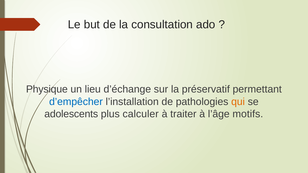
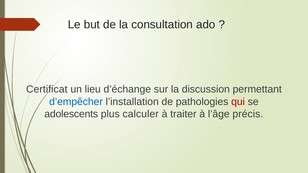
Physique: Physique -> Certificat
préservatif: préservatif -> discussion
qui colour: orange -> red
motifs: motifs -> précis
